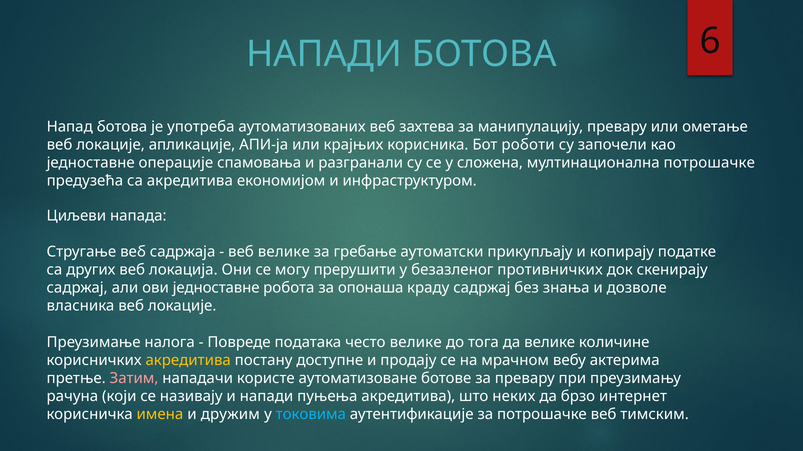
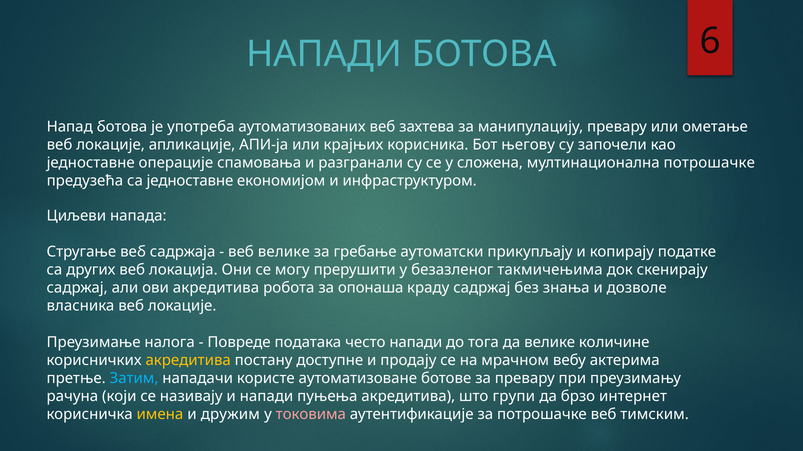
роботи: роботи -> његову
са акредитива: акредитива -> једноставне
противничких: противничких -> такмичењима
ови једноставне: једноставне -> акредитива
често велике: велике -> напади
Затим colour: pink -> light blue
неких: неких -> групи
токовима colour: light blue -> pink
